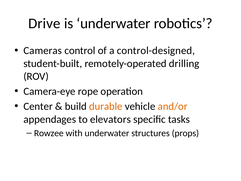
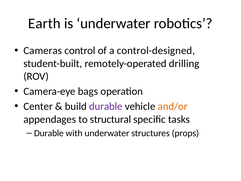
Drive: Drive -> Earth
rope: rope -> bags
durable at (106, 106) colour: orange -> purple
elevators: elevators -> structural
Rowzee at (49, 133): Rowzee -> Durable
